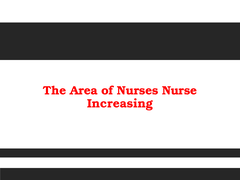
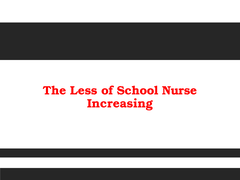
Area: Area -> Less
Nurses: Nurses -> School
